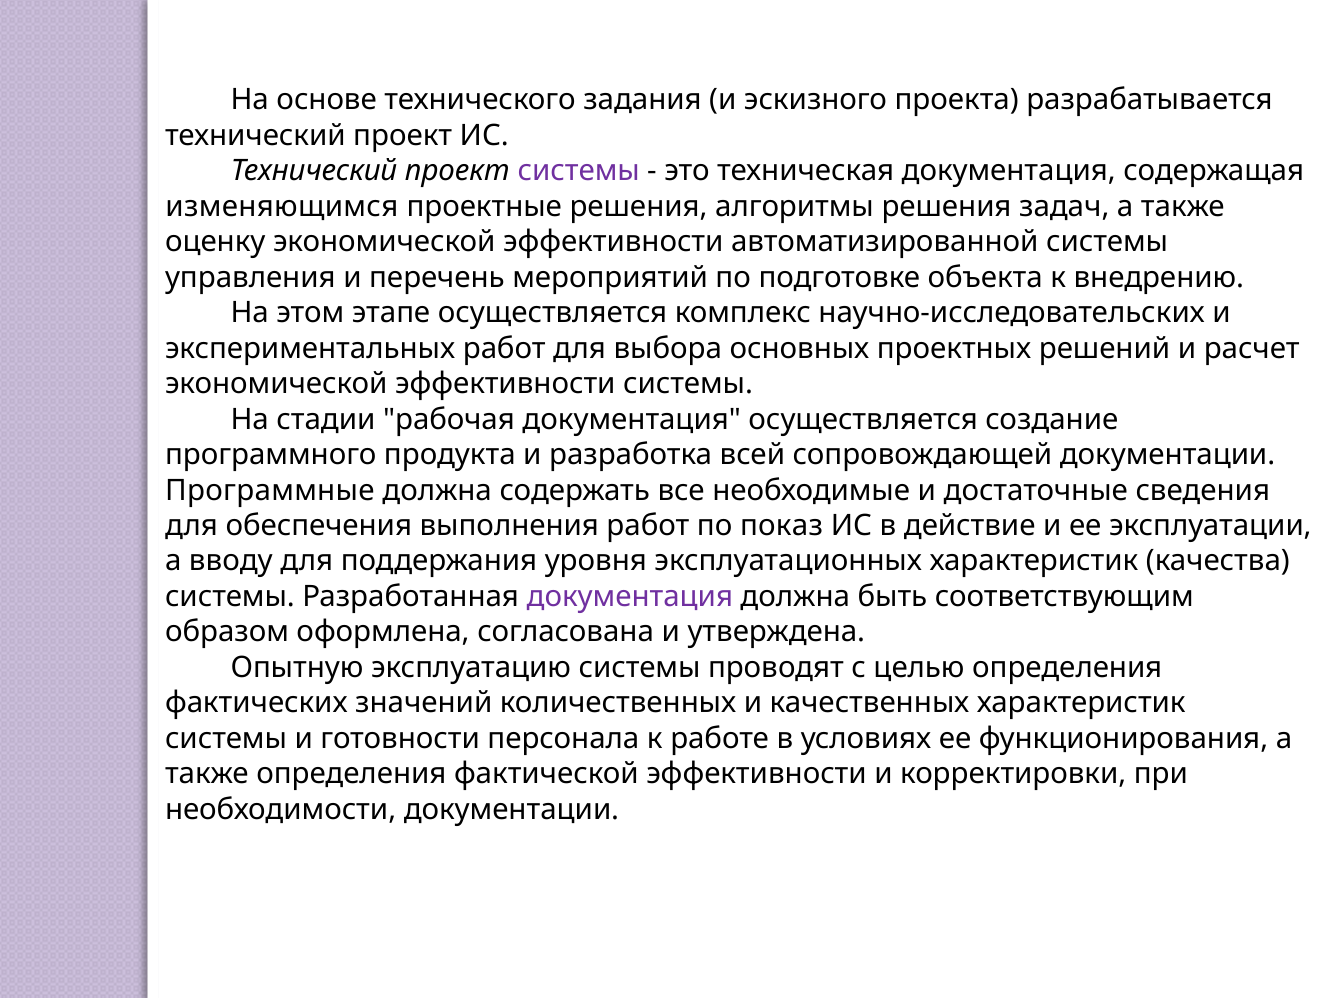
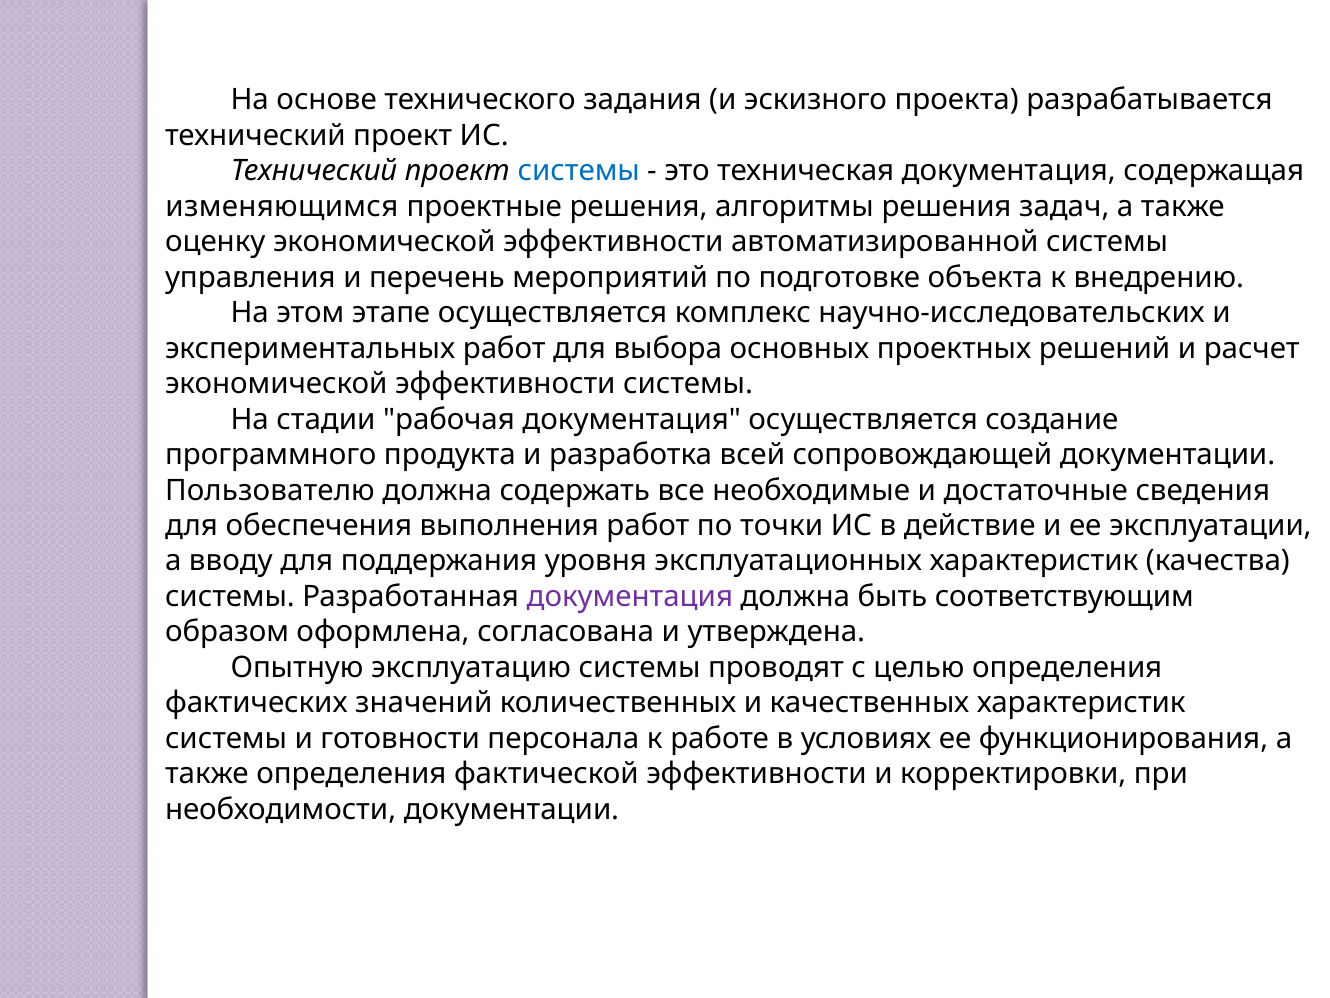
системы at (579, 171) colour: purple -> blue
Программные: Программные -> Пользователю
показ: показ -> точки
